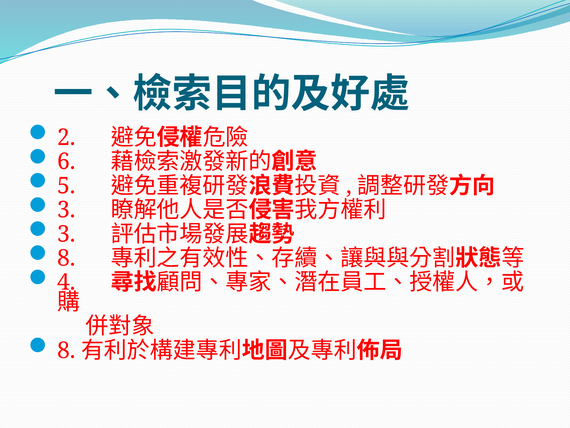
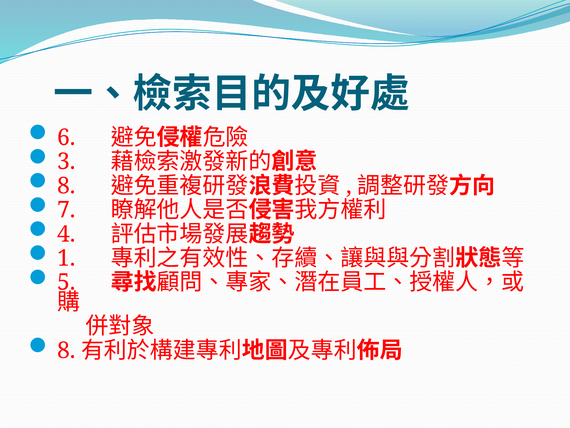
2: 2 -> 6
6: 6 -> 3
5 at (66, 186): 5 -> 8
3 at (66, 210): 3 -> 7
3 at (66, 234): 3 -> 4
8 at (66, 258): 8 -> 1
4: 4 -> 5
